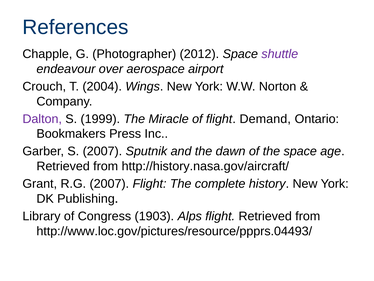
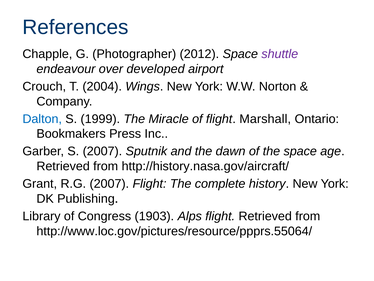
aerospace: aerospace -> developed
Dalton colour: purple -> blue
Demand: Demand -> Marshall
http://www.loc.gov/pictures/resource/ppprs.04493/: http://www.loc.gov/pictures/resource/ppprs.04493/ -> http://www.loc.gov/pictures/resource/ppprs.55064/
